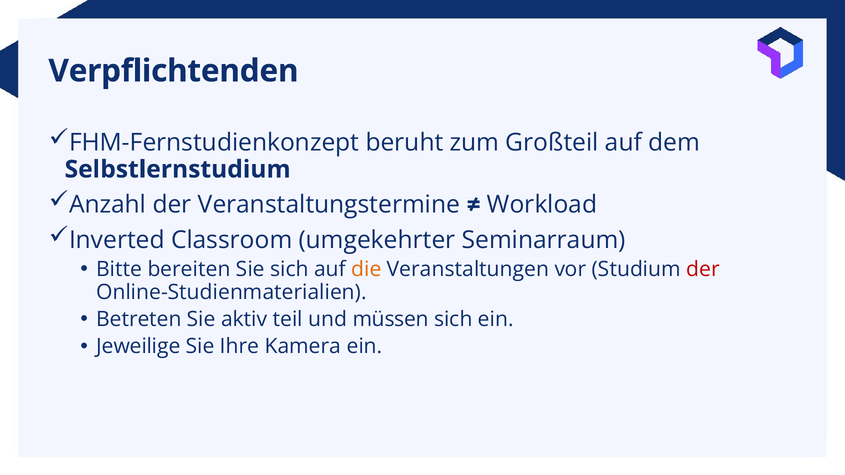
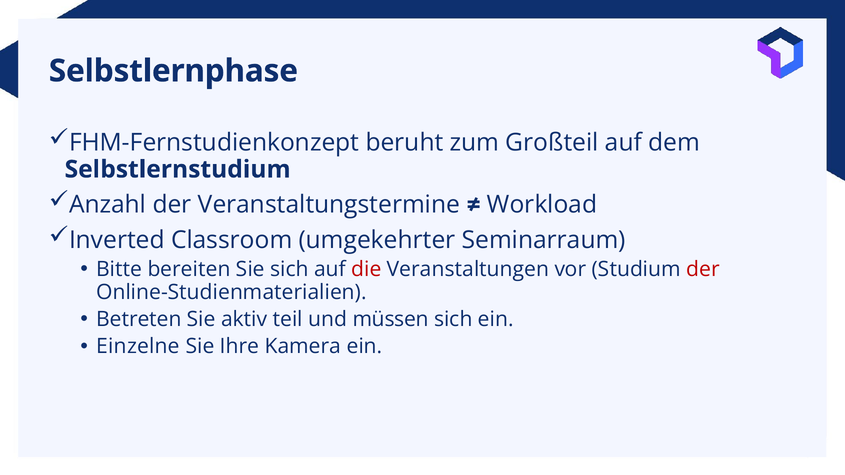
Verpflichtenden: Verpflichtenden -> Selbstlernphase
die colour: orange -> red
Jeweilige: Jeweilige -> Einzelne
